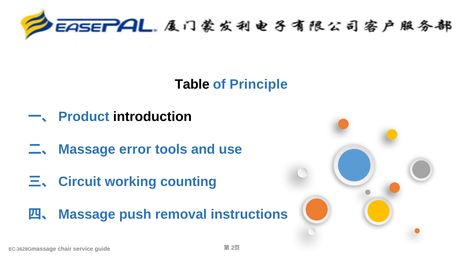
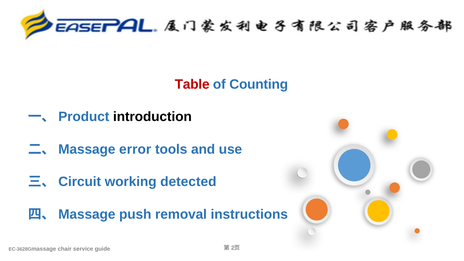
Table colour: black -> red
Principle: Principle -> Counting
counting: counting -> detected
